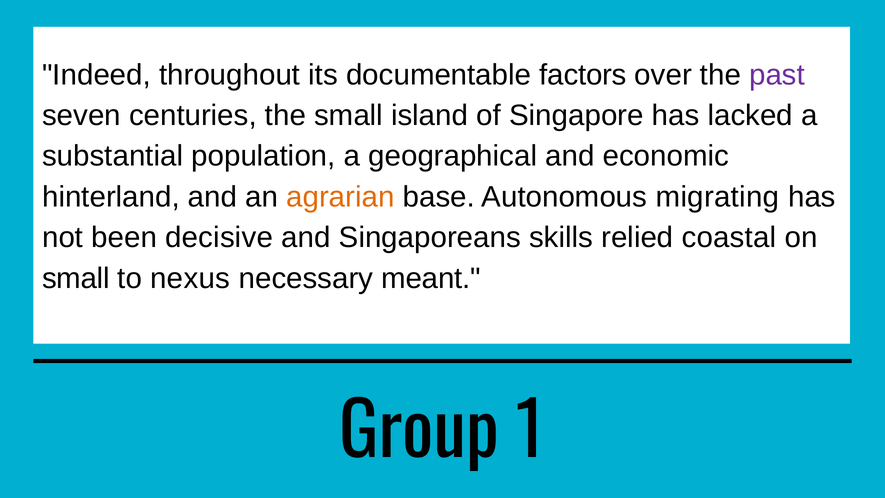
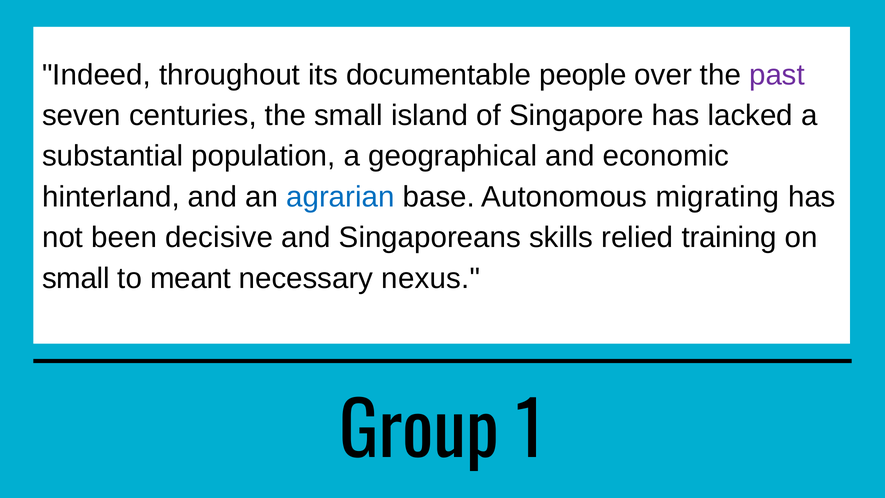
factors: factors -> people
agrarian colour: orange -> blue
coastal: coastal -> training
nexus: nexus -> meant
meant: meant -> nexus
